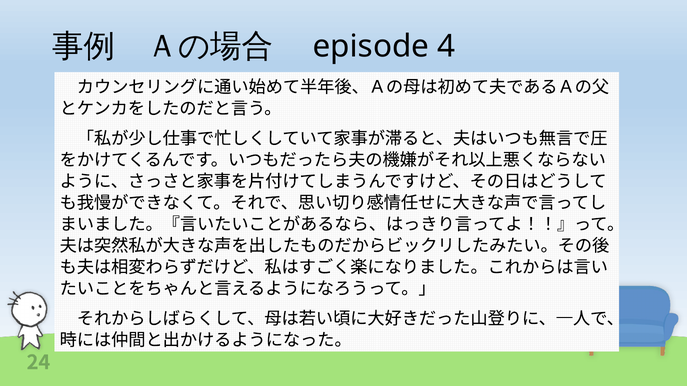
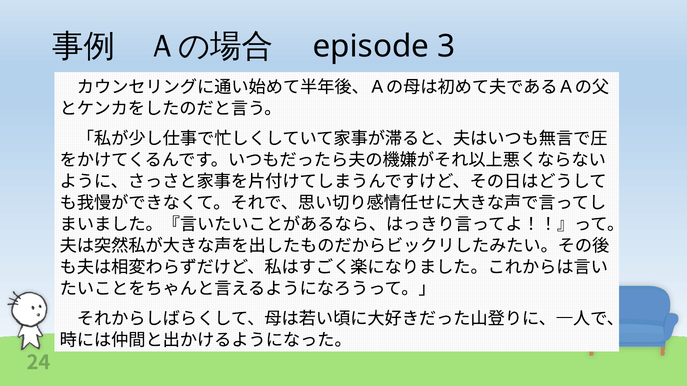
4: 4 -> 3
